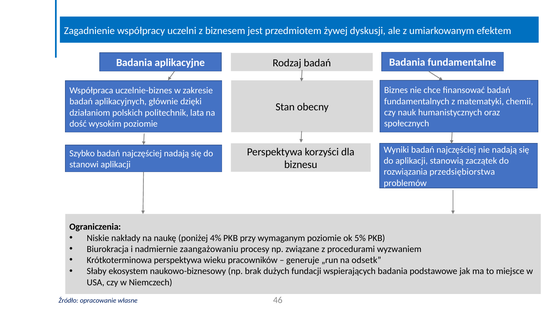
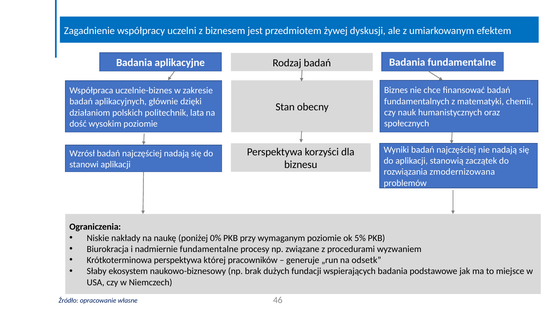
Szybko: Szybko -> Wzrósł
przedsiębiorstwa: przedsiębiorstwa -> zmodernizowana
4%: 4% -> 0%
nadmiernie zaangażowaniu: zaangażowaniu -> fundamentalne
wieku: wieku -> której
